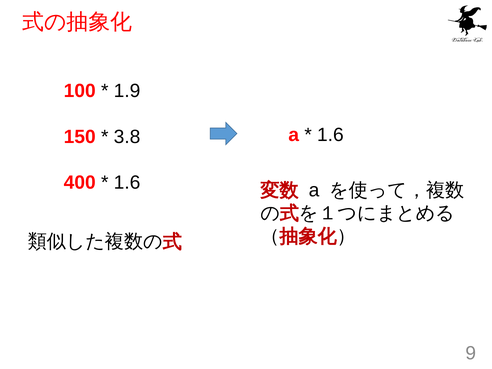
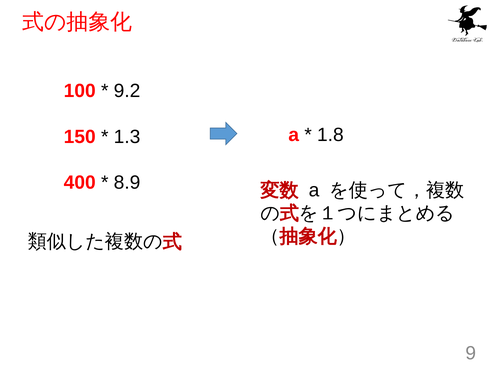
1.9: 1.9 -> 9.2
1.6 at (330, 135): 1.6 -> 1.8
3.8: 3.8 -> 1.3
1.6 at (127, 183): 1.6 -> 8.9
